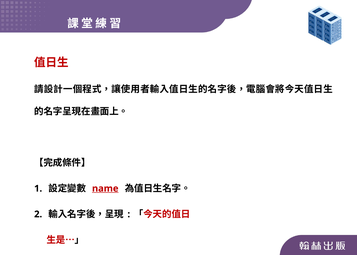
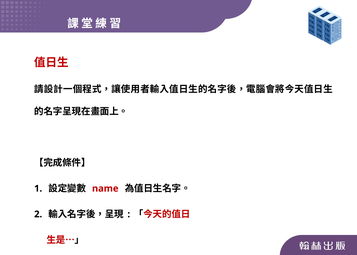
name underline: present -> none
